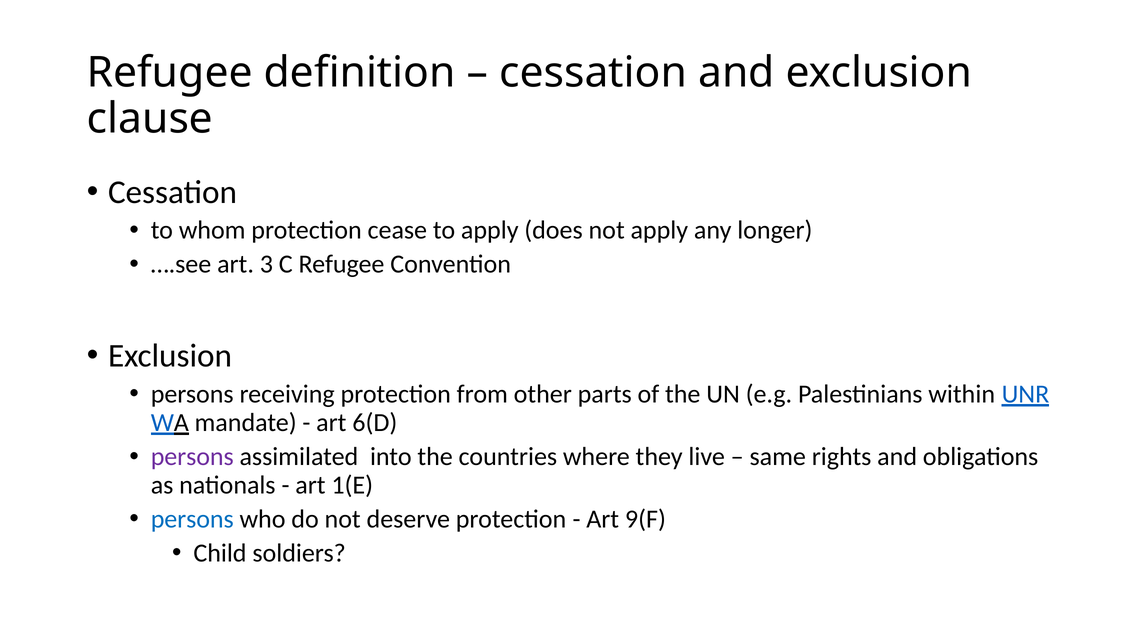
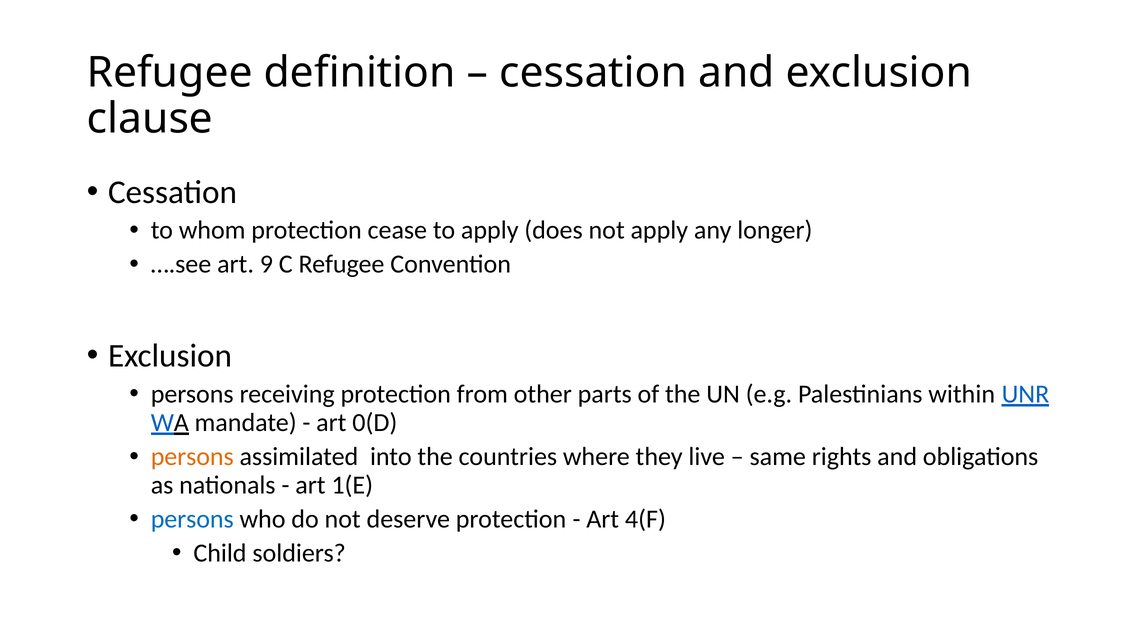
3: 3 -> 9
6(D: 6(D -> 0(D
persons at (192, 457) colour: purple -> orange
9(F: 9(F -> 4(F
